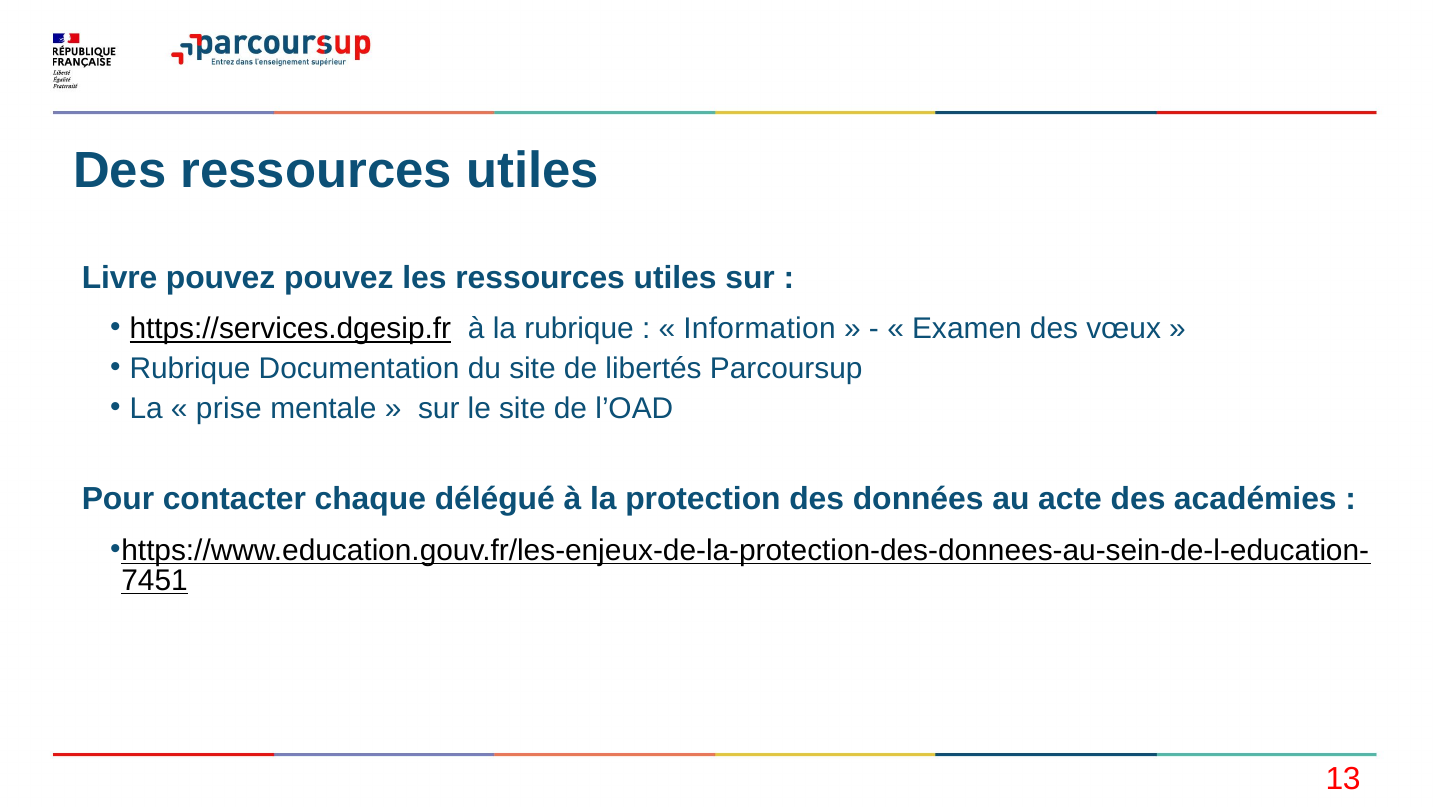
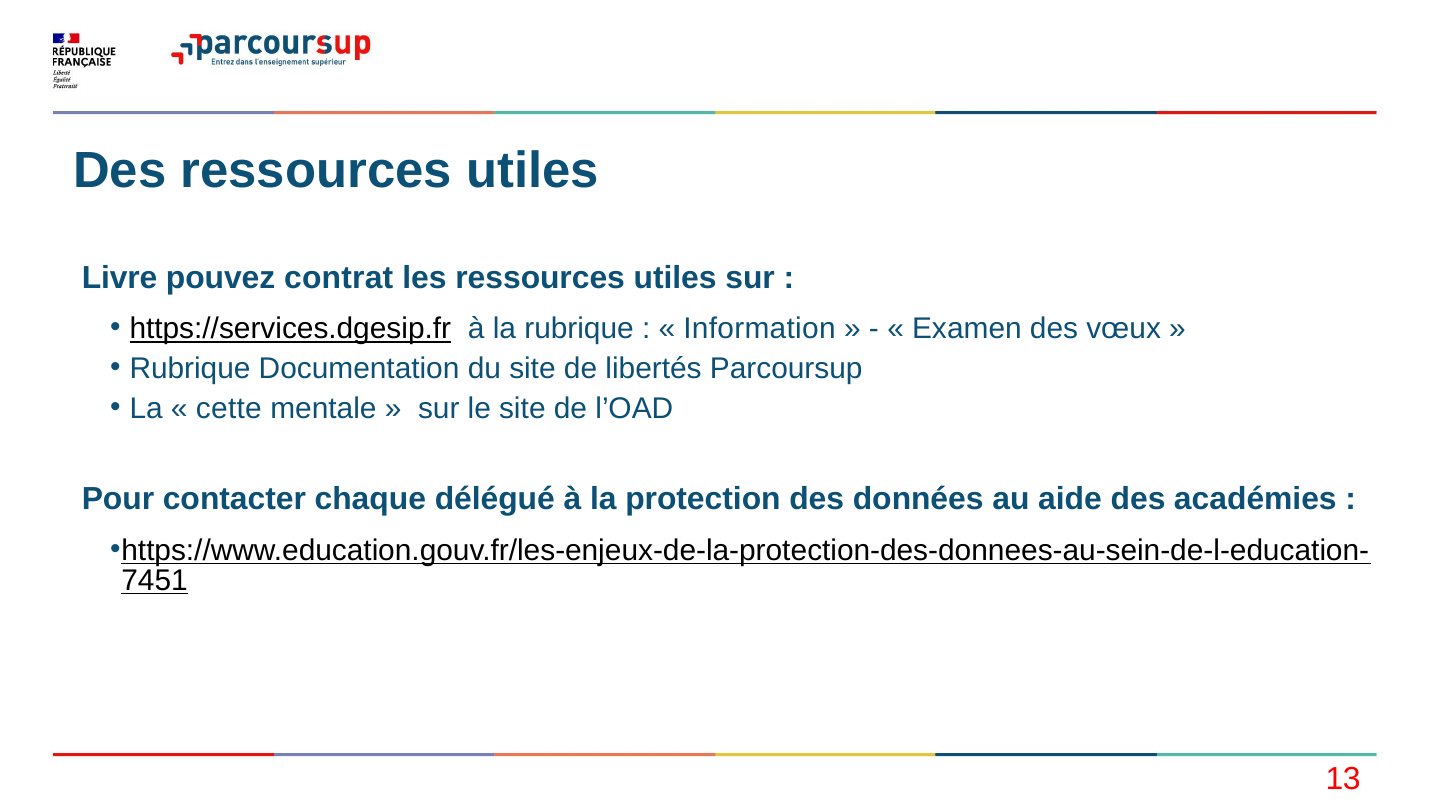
pouvez pouvez: pouvez -> contrat
prise: prise -> cette
acte: acte -> aide
